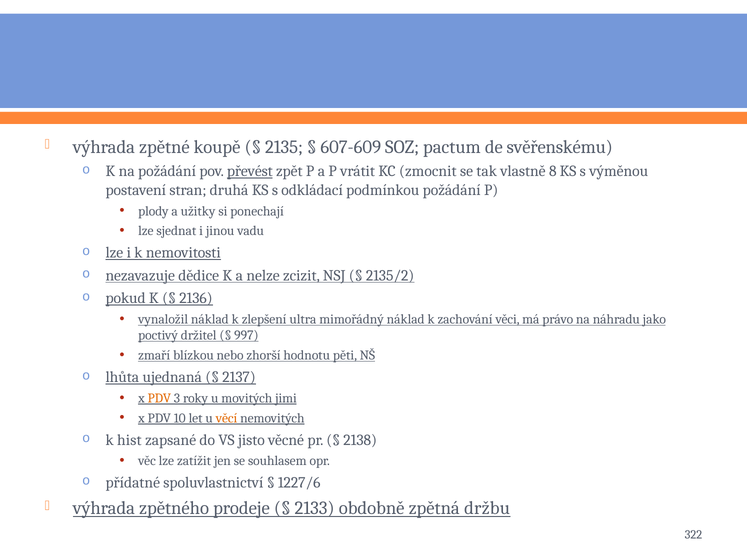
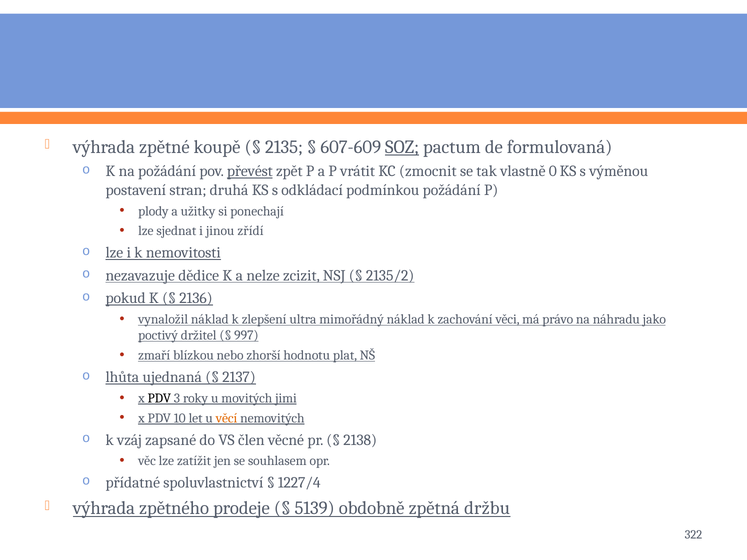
SOZ underline: none -> present
svěřenskému: svěřenskému -> formulovaná
8: 8 -> 0
vadu: vadu -> zřídí
pěti: pěti -> plat
PDV at (159, 398) colour: orange -> black
hist: hist -> vzáj
jisto: jisto -> člen
1227/6: 1227/6 -> 1227/4
2133: 2133 -> 5139
